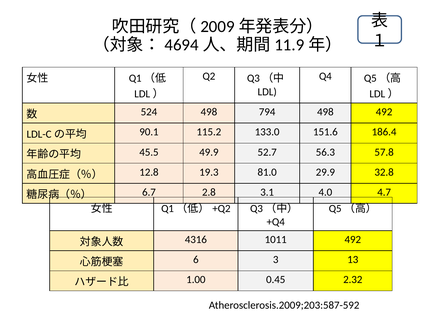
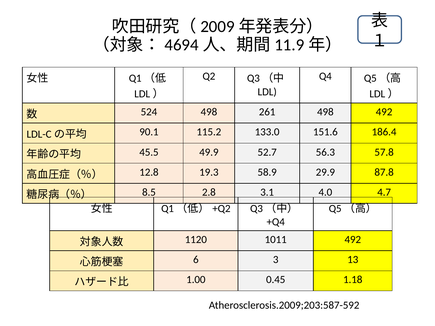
794: 794 -> 261
81.0: 81.0 -> 58.9
32.8: 32.8 -> 87.8
6.7: 6.7 -> 8.5
4316: 4316 -> 1120
2.32: 2.32 -> 1.18
